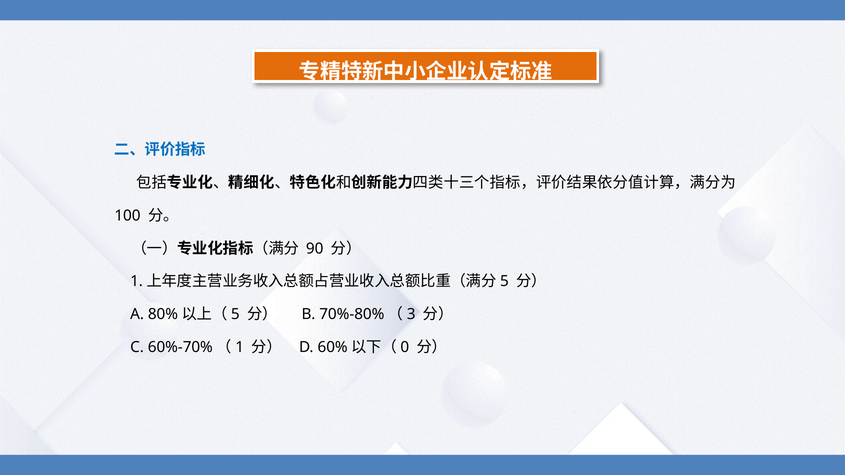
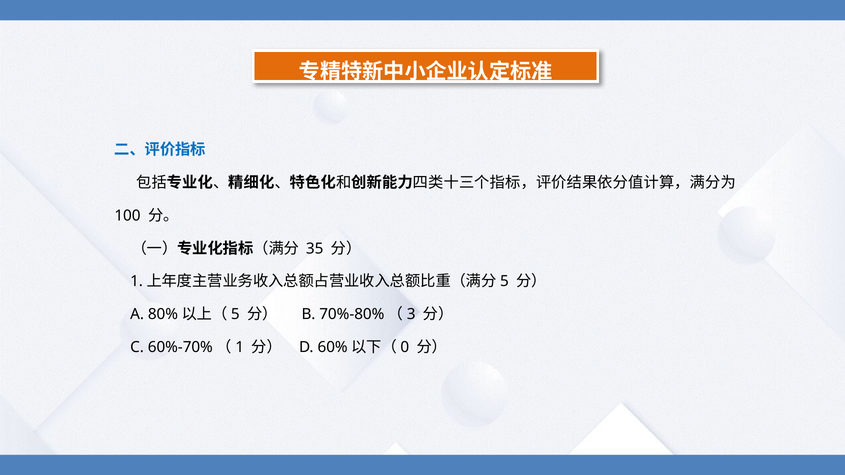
90: 90 -> 35
